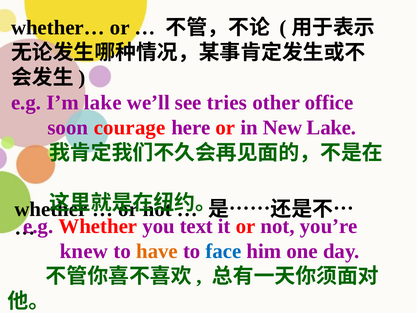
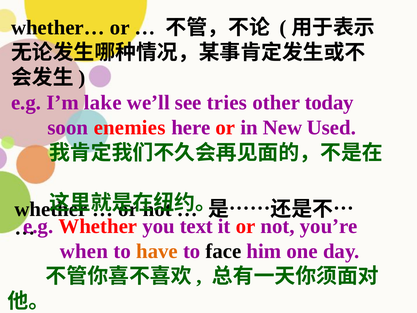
office: office -> today
courage: courage -> enemies
New Lake: Lake -> Used
knew: knew -> when
face colour: blue -> black
